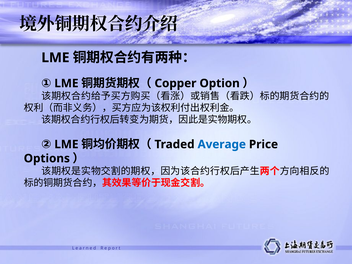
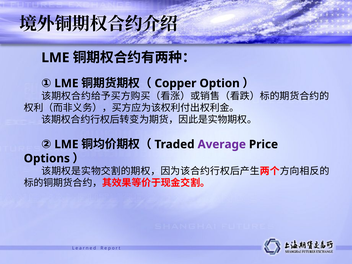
Average colour: blue -> purple
